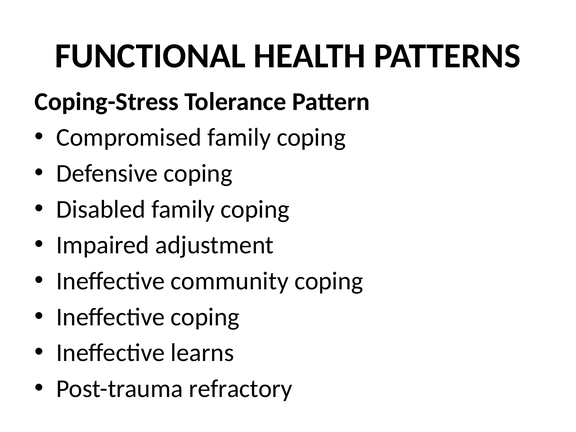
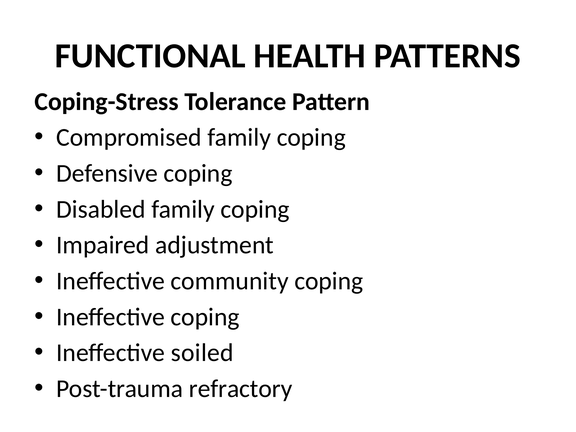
learns: learns -> soiled
